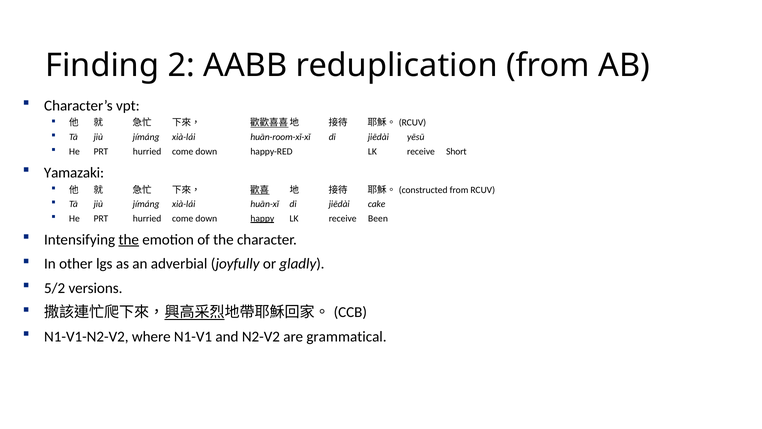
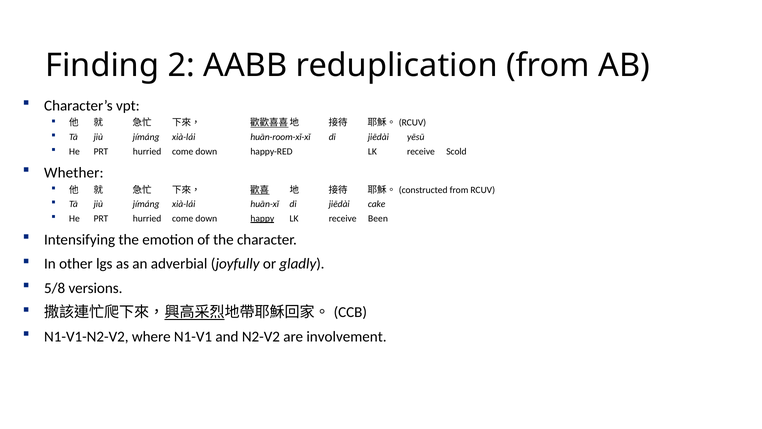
Short: Short -> Scold
Yamazaki: Yamazaki -> Whether
the at (129, 239) underline: present -> none
5/2: 5/2 -> 5/8
grammatical: grammatical -> involvement
